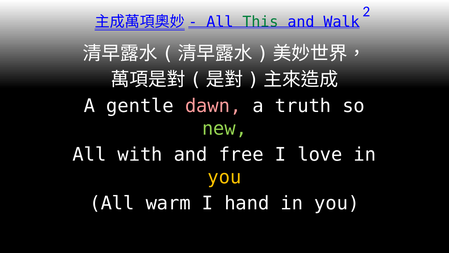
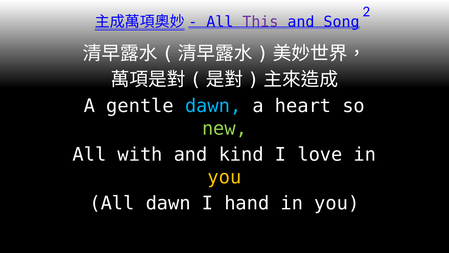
This colour: green -> purple
Walk: Walk -> Song
dawn at (213, 106) colour: pink -> light blue
truth: truth -> heart
free: free -> kind
All warm: warm -> dawn
